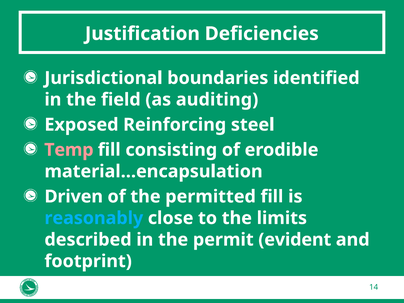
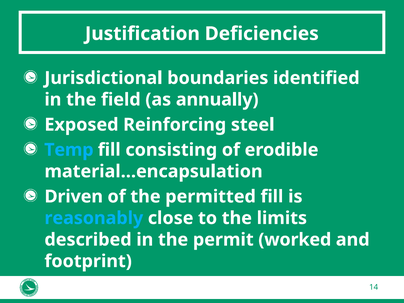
auditing: auditing -> annually
Temp colour: pink -> light blue
evident: evident -> worked
